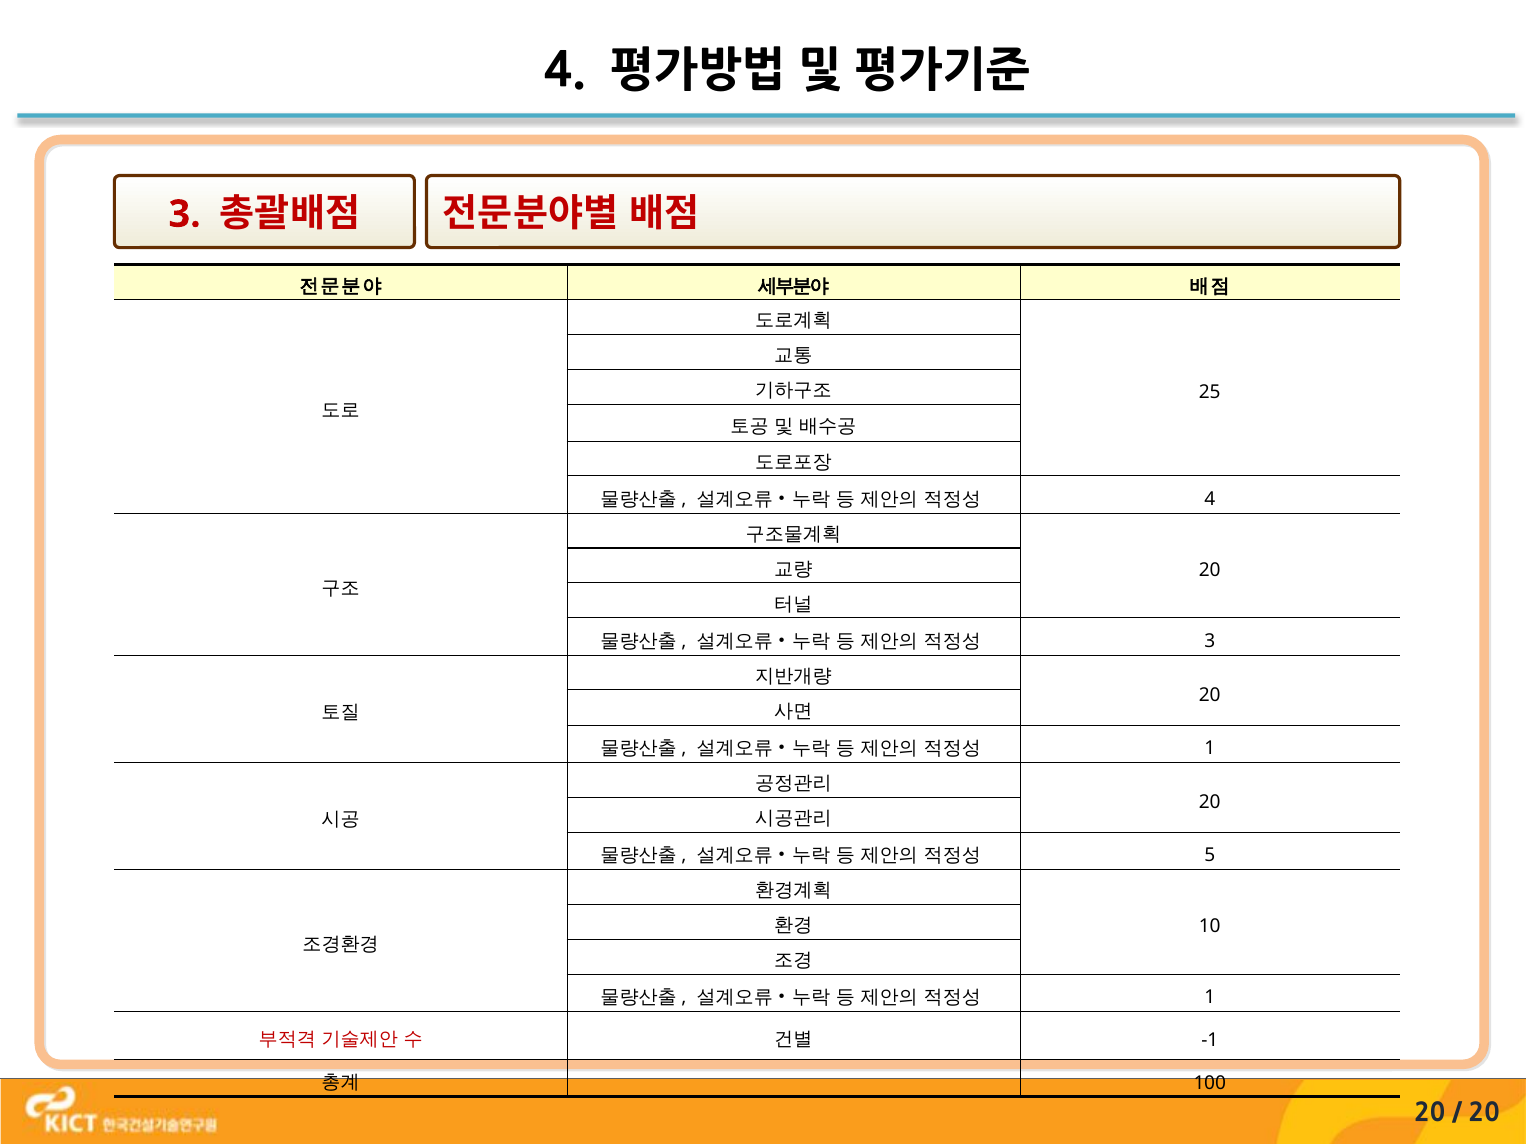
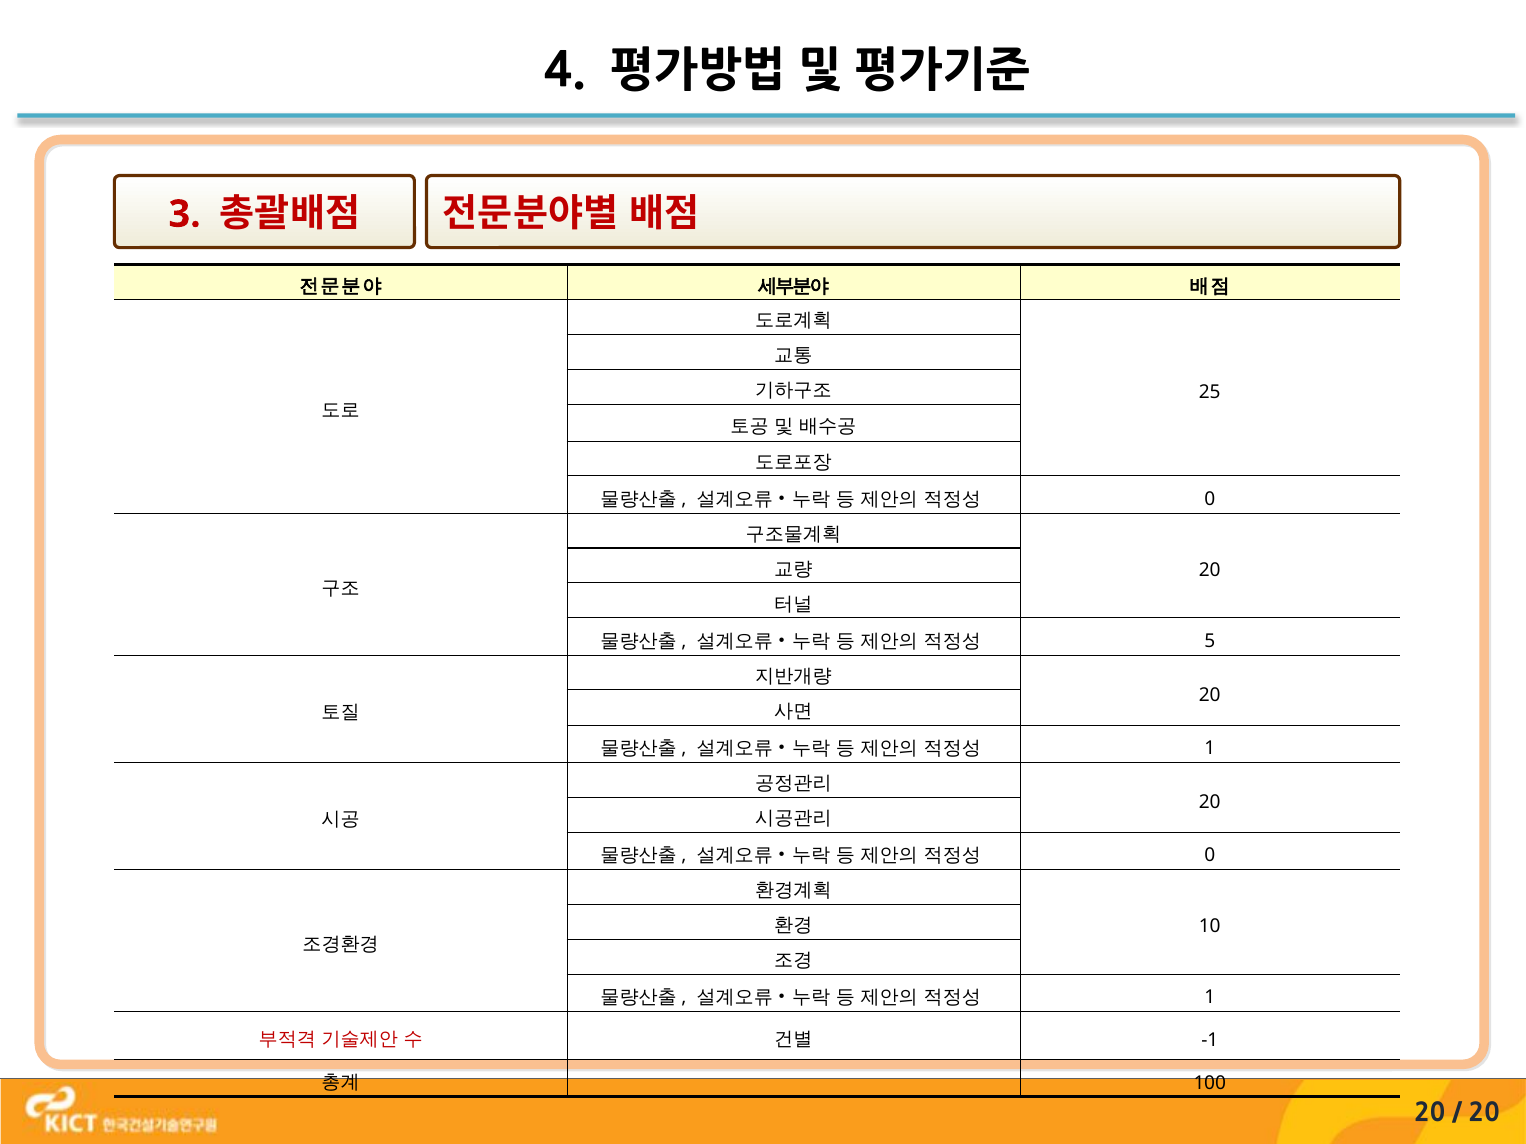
4 at (1210, 500): 4 -> 0
3 at (1210, 642): 3 -> 5
5 at (1210, 856): 5 -> 0
